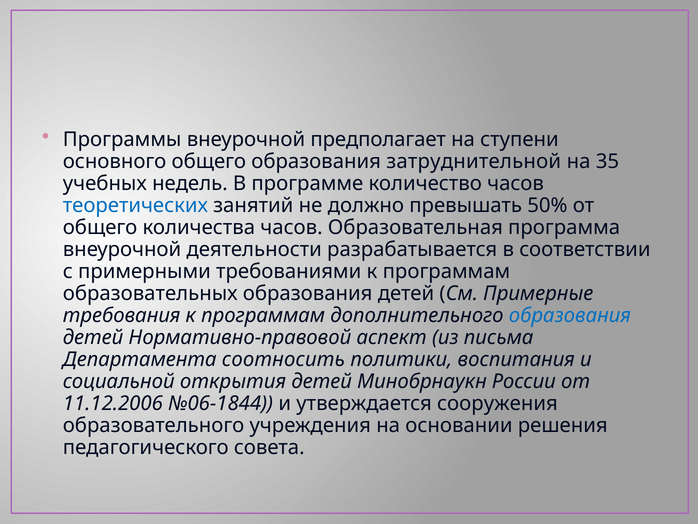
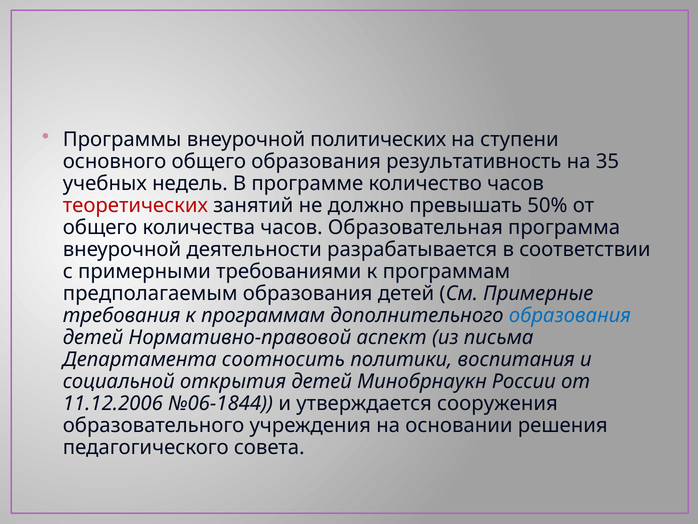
предполагает: предполагает -> политических
затруднительной: затруднительной -> результативность
теоретических colour: blue -> red
образовательных: образовательных -> предполагаемым
